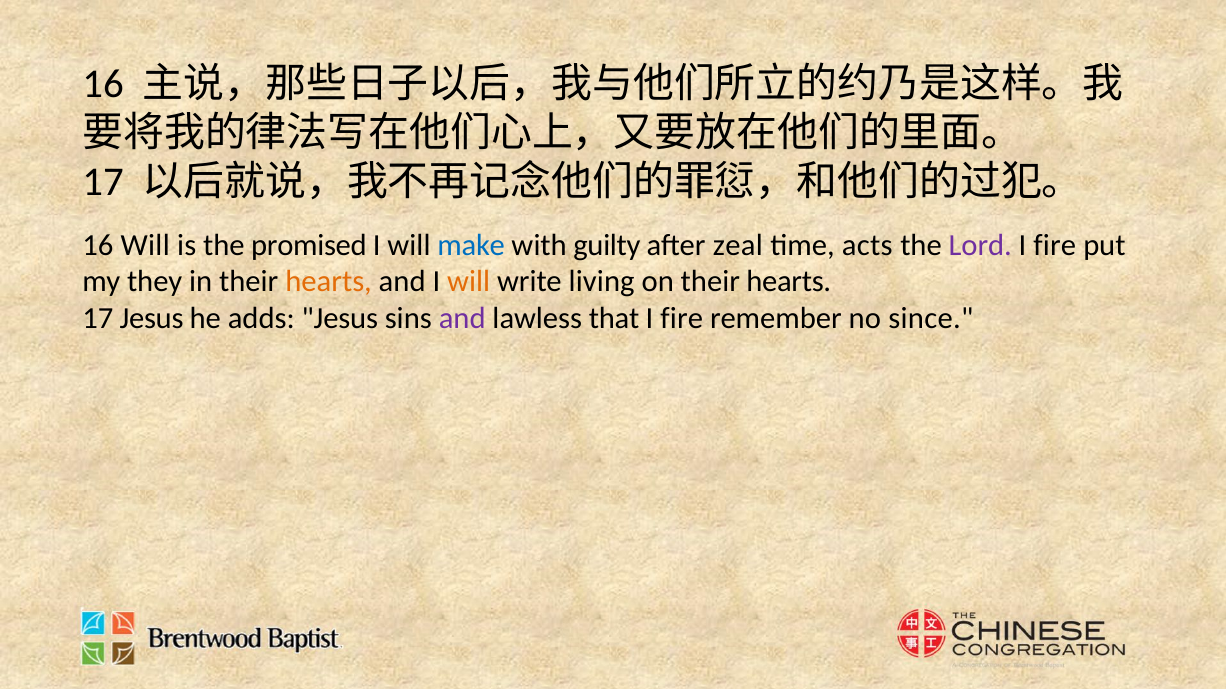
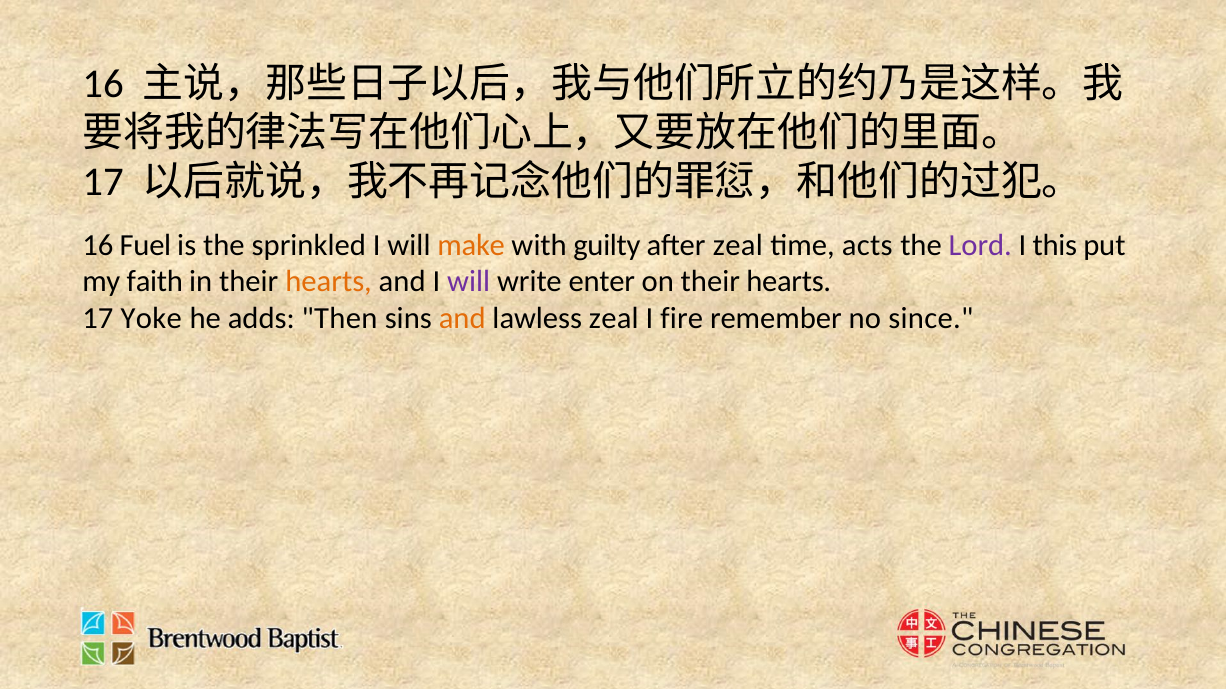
16 Will: Will -> Fuel
promised: promised -> sprinkled
make colour: blue -> orange
fire at (1055, 245): fire -> this
they: they -> faith
will at (469, 282) colour: orange -> purple
living: living -> enter
17 Jesus: Jesus -> Yoke
adds Jesus: Jesus -> Then
and at (462, 319) colour: purple -> orange
lawless that: that -> zeal
